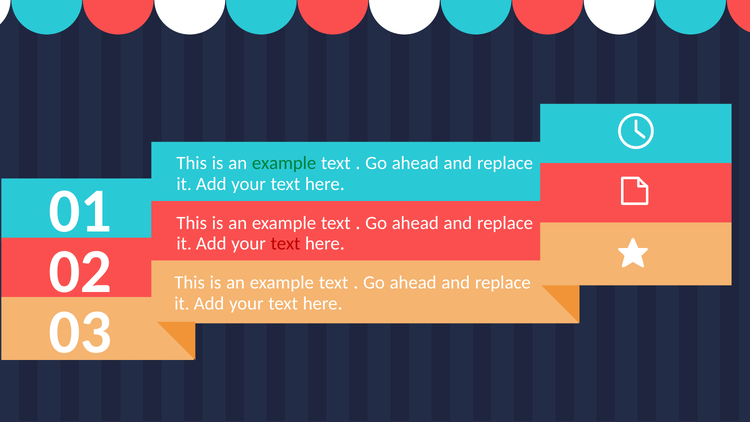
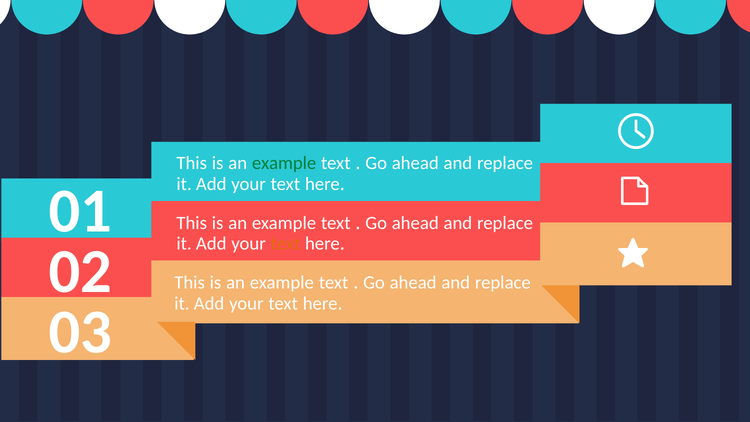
text at (286, 244) colour: red -> orange
